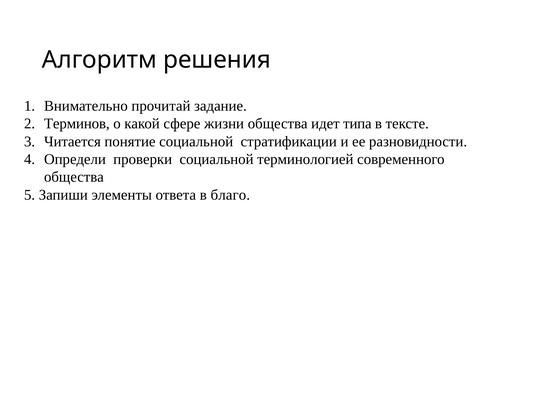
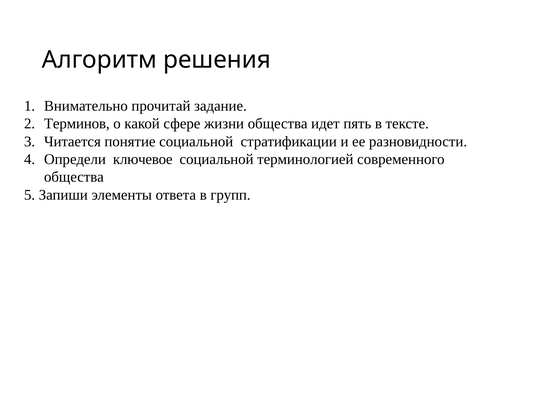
типа: типа -> пять
проверки: проверки -> ключевое
благо: благо -> групп
